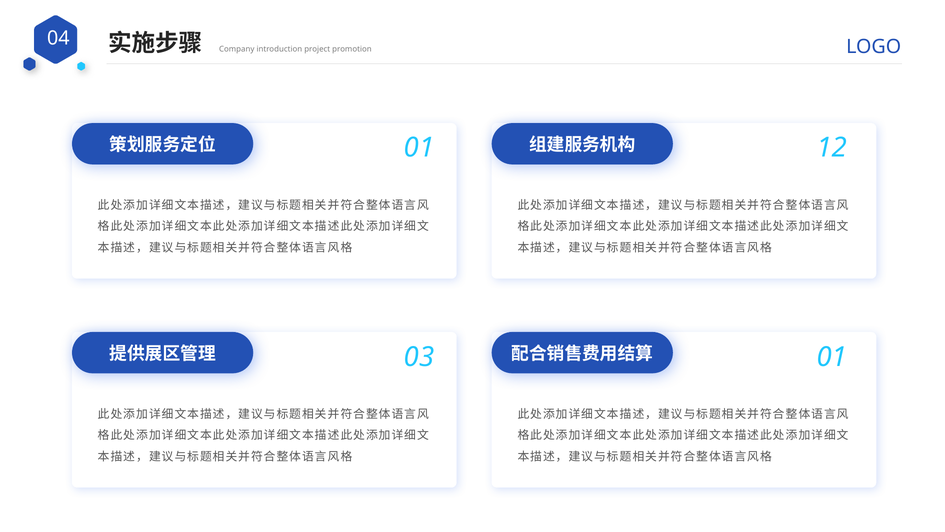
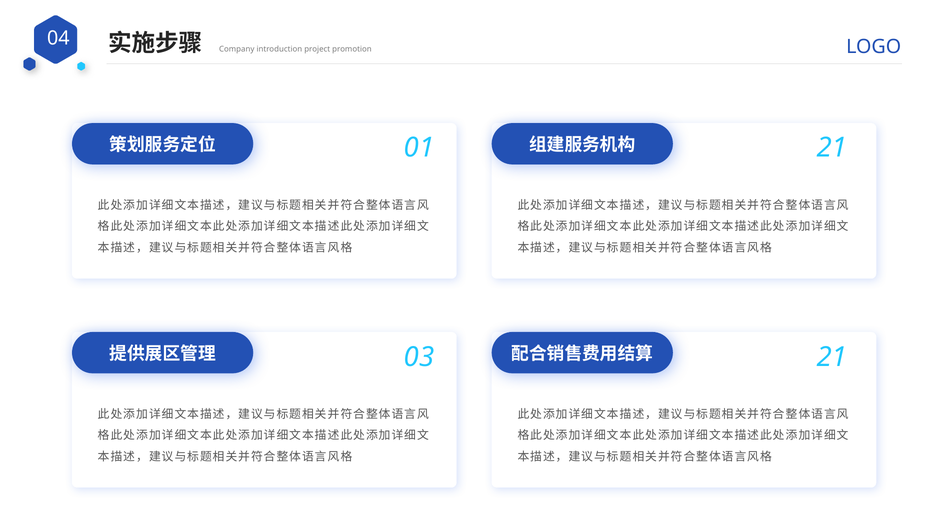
01 12: 12 -> 21
03 01: 01 -> 21
